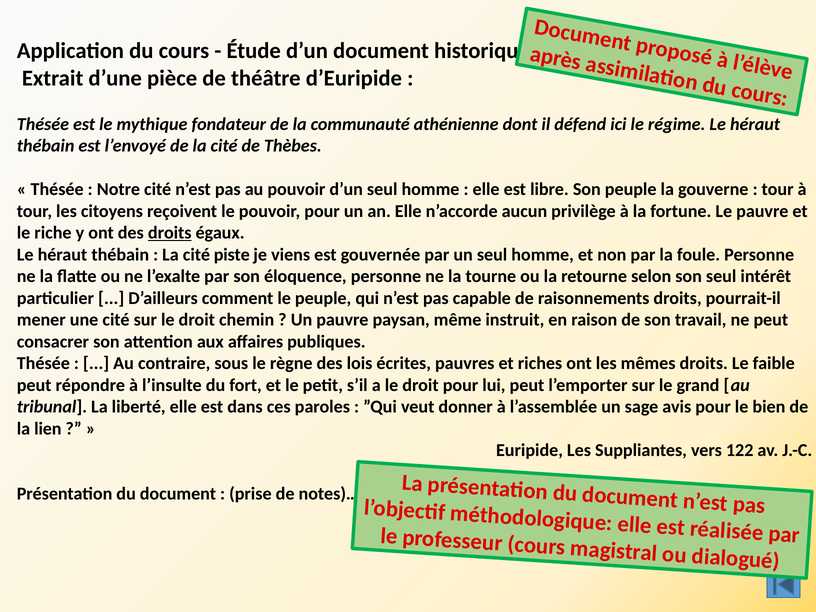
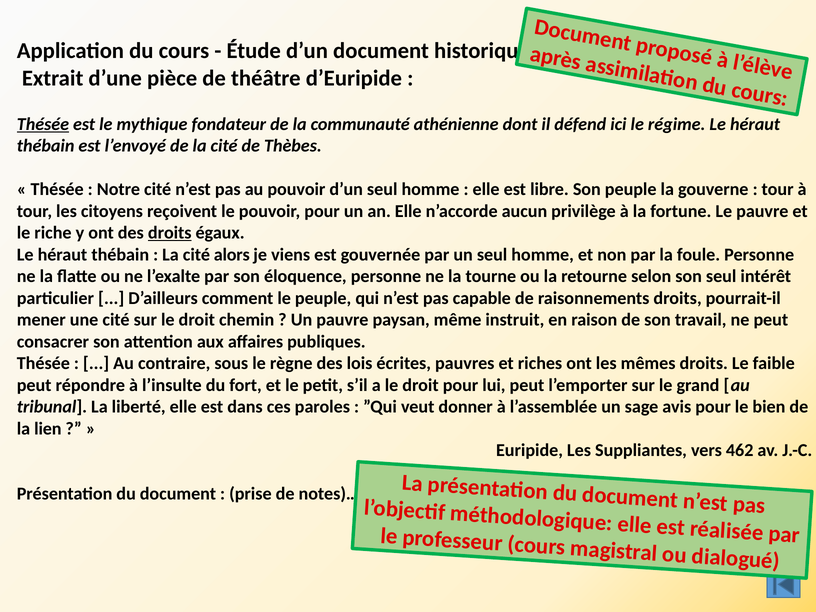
Thésée at (43, 124) underline: none -> present
piste: piste -> alors
122: 122 -> 462
